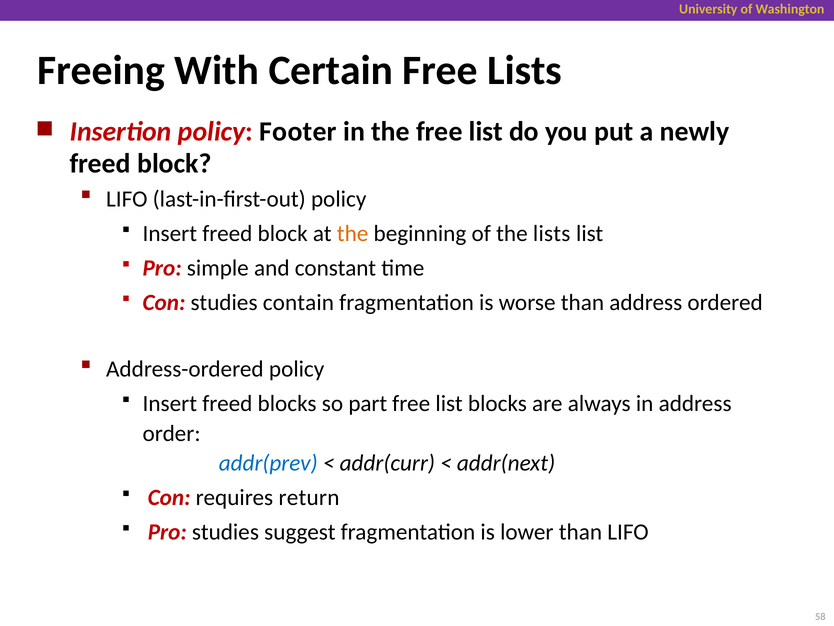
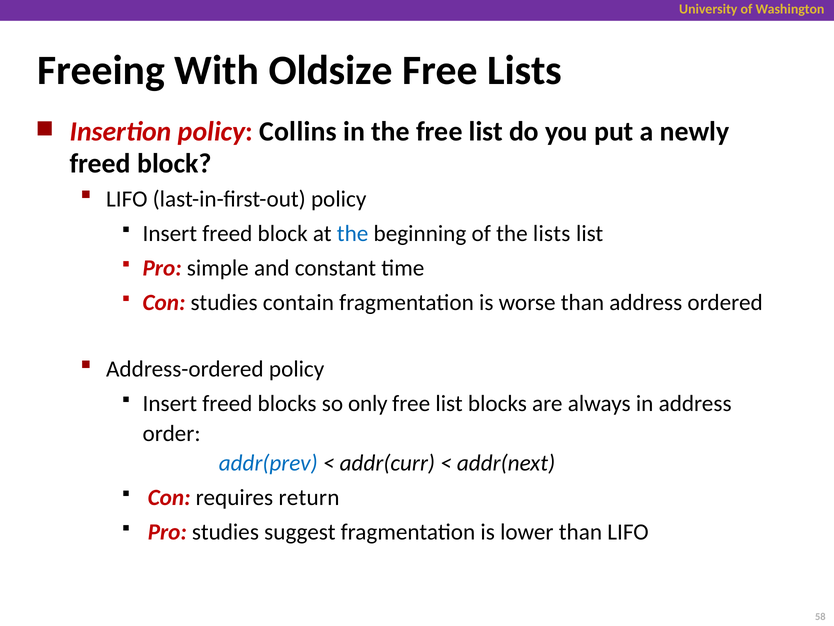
Certain: Certain -> Oldsize
Footer: Footer -> Collins
the at (353, 233) colour: orange -> blue
part: part -> only
